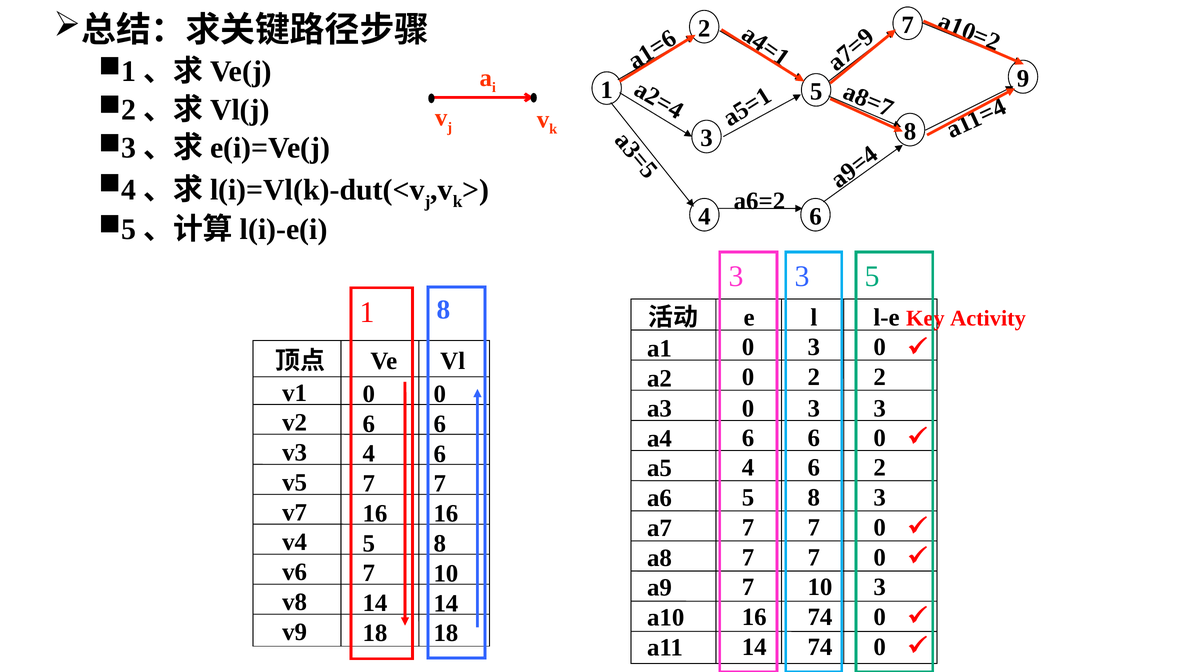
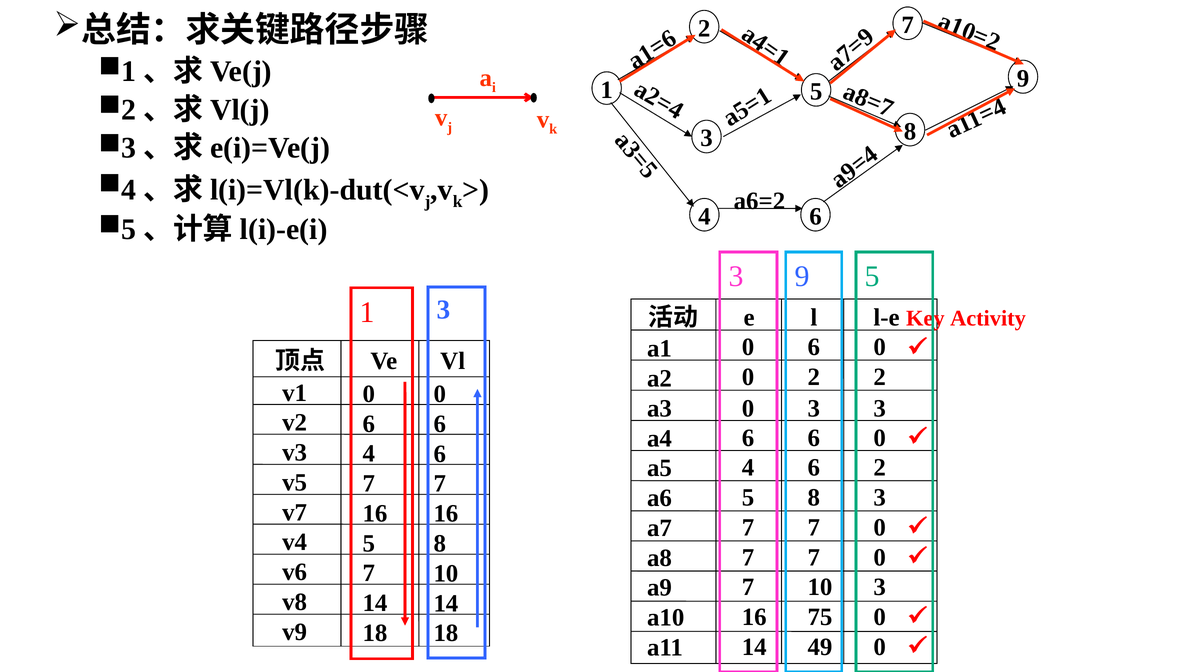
3 at (802, 276): 3 -> 9
1 8: 8 -> 3
3 at (814, 347): 3 -> 6
16 74: 74 -> 75
14 74: 74 -> 49
